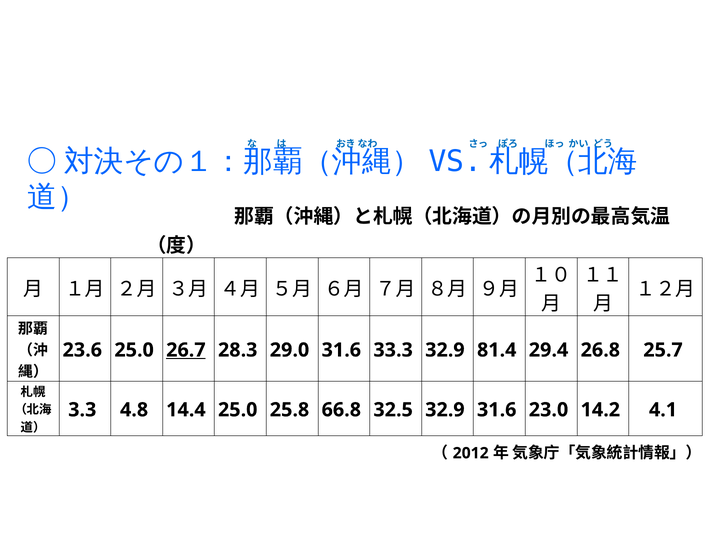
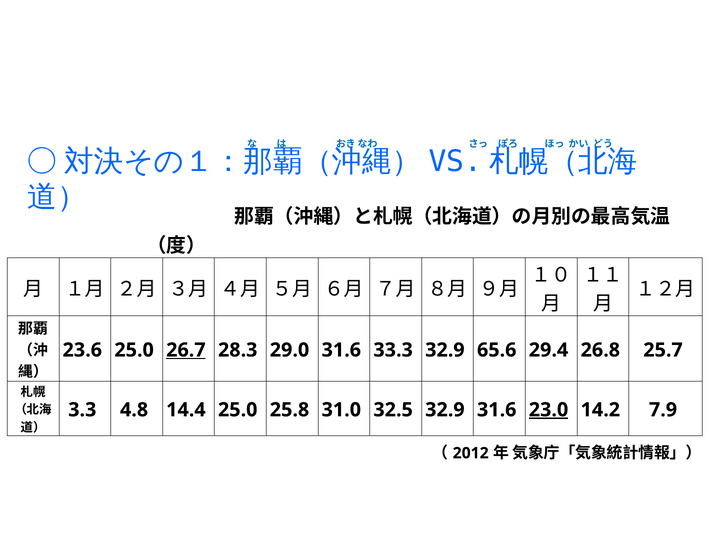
81.4: 81.4 -> 65.6
66.8: 66.8 -> 31.0
23.0 underline: none -> present
4.1: 4.1 -> 7.9
